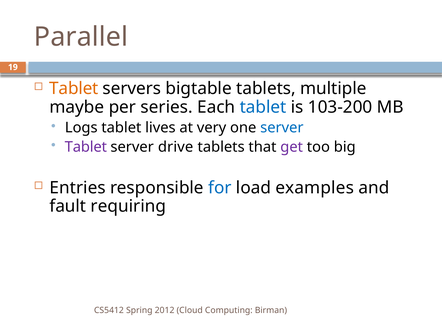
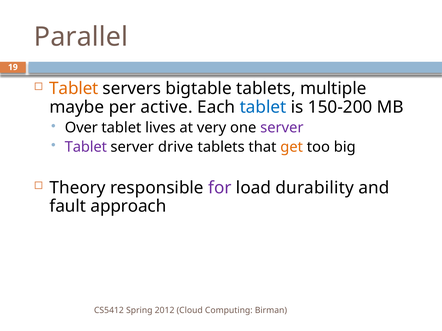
series: series -> active
103-200: 103-200 -> 150-200
Logs: Logs -> Over
server at (282, 128) colour: blue -> purple
get colour: purple -> orange
Entries: Entries -> Theory
for colour: blue -> purple
examples: examples -> durability
requiring: requiring -> approach
